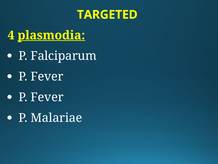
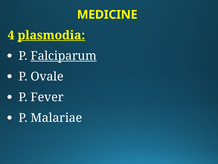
TARGETED: TARGETED -> MEDICINE
Falciparum underline: none -> present
Fever at (47, 76): Fever -> Ovale
